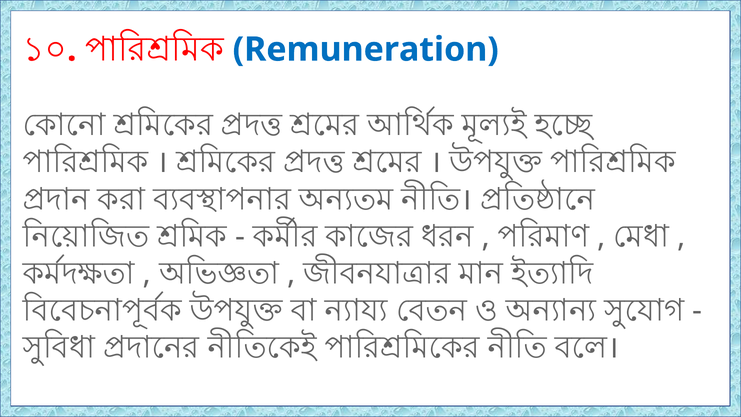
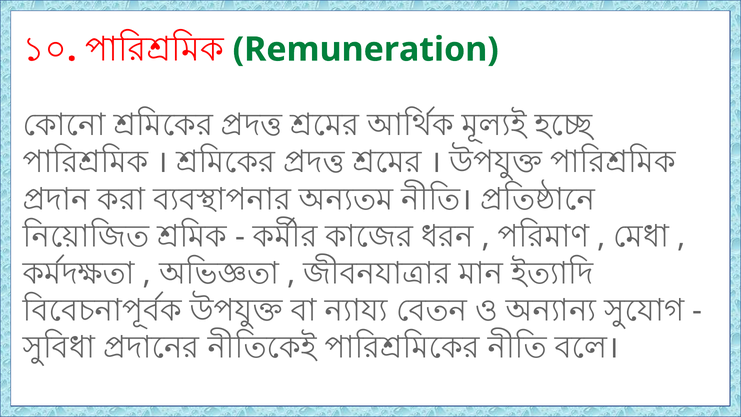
Remuneration colour: blue -> green
